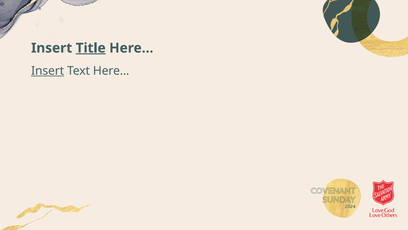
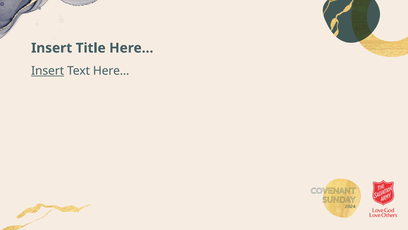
Title underline: present -> none
